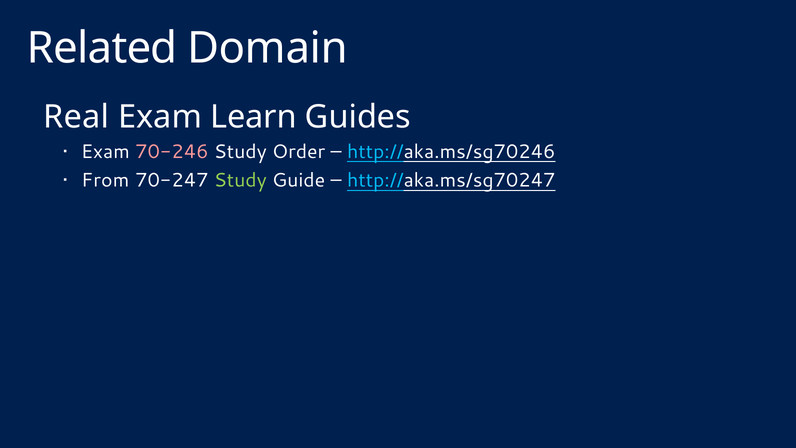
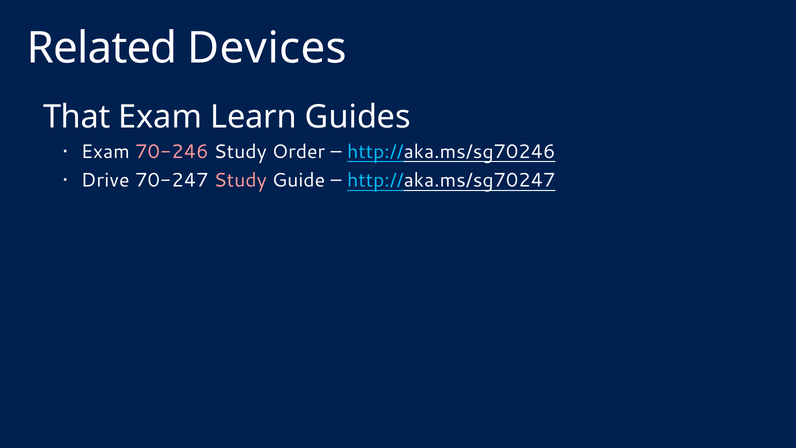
Domain: Domain -> Devices
Real: Real -> That
From: From -> Drive
Study at (240, 180) colour: light green -> pink
